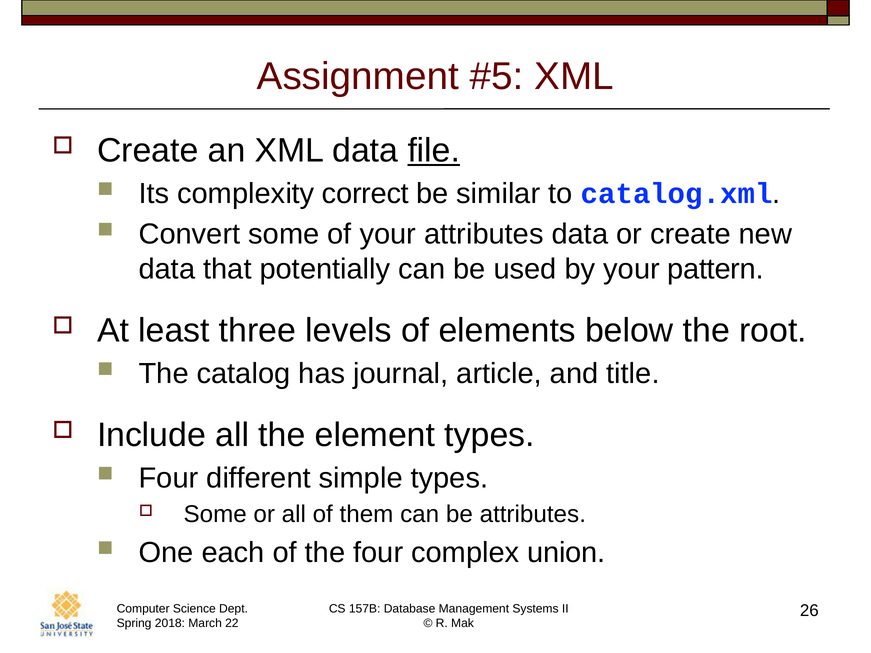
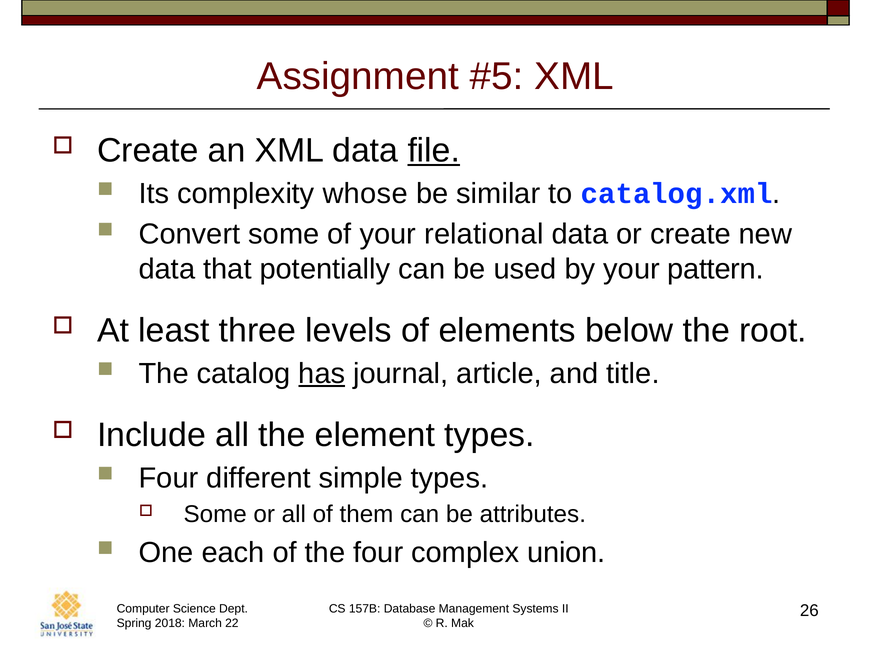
correct: correct -> whose
your attributes: attributes -> relational
has underline: none -> present
